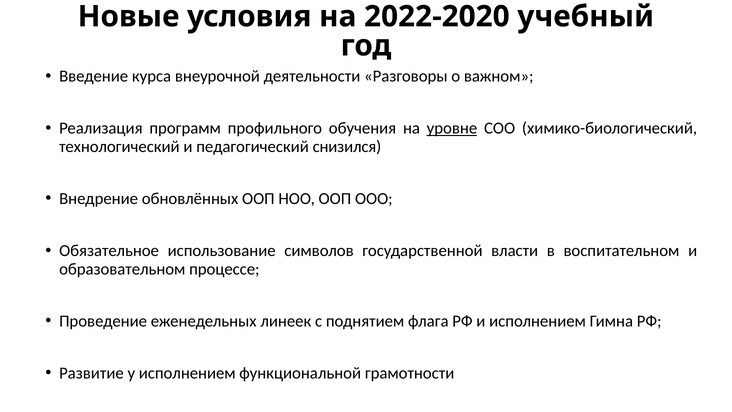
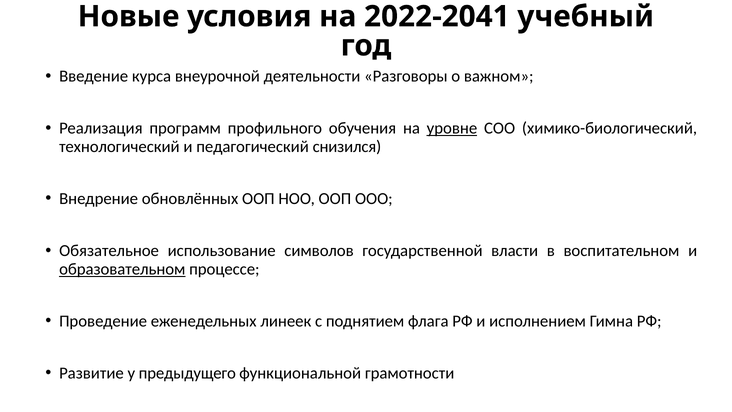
2022-2020: 2022-2020 -> 2022-2041
образовательном underline: none -> present
у исполнением: исполнением -> предыдущего
